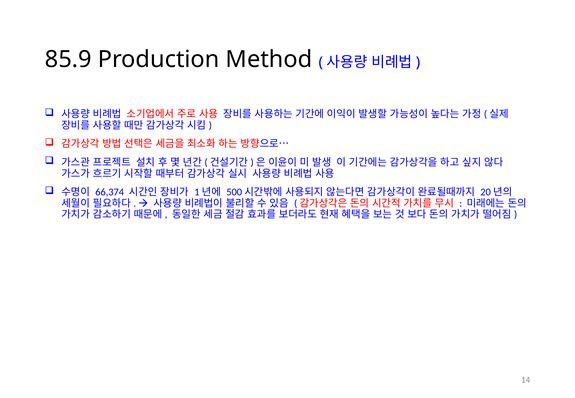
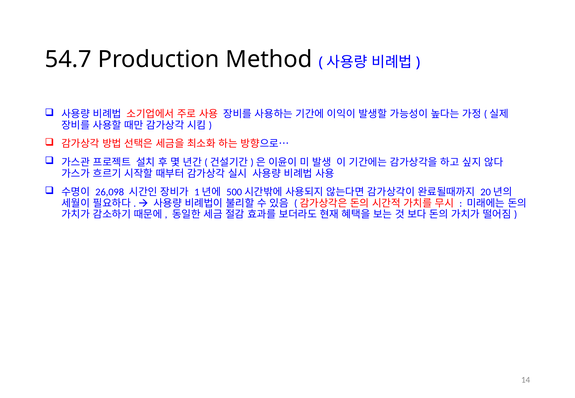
85.9: 85.9 -> 54.7
66,374: 66,374 -> 26,098
